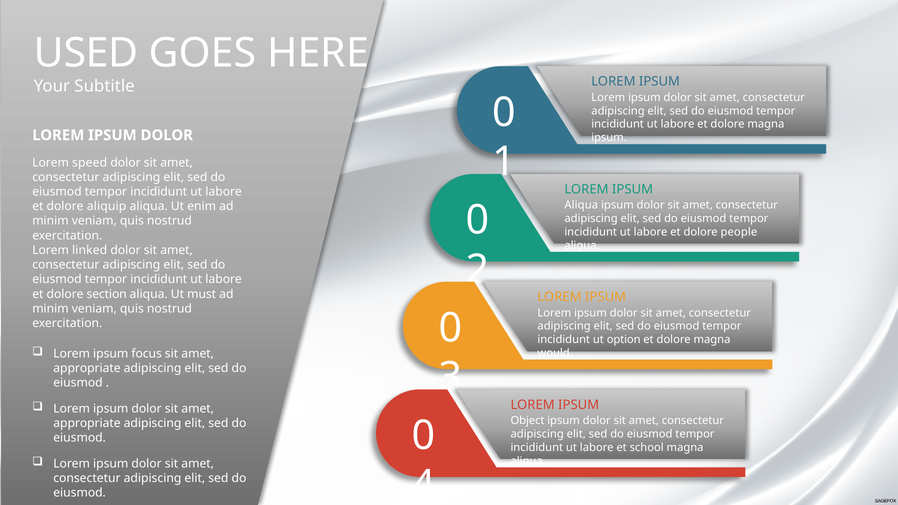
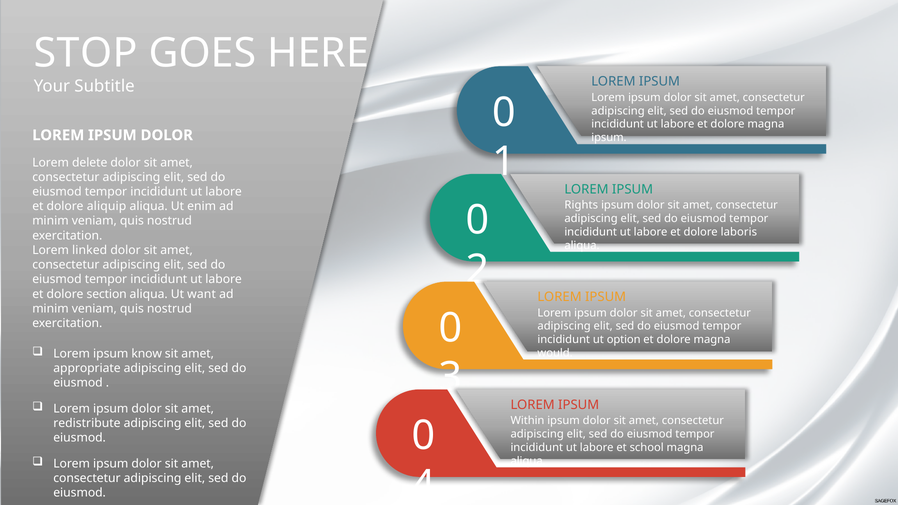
USED: USED -> STOP
speed: speed -> delete
Aliqua at (581, 205): Aliqua -> Rights
people: people -> laboris
must: must -> want
focus: focus -> know
Object: Object -> Within
appropriate at (87, 423): appropriate -> redistribute
